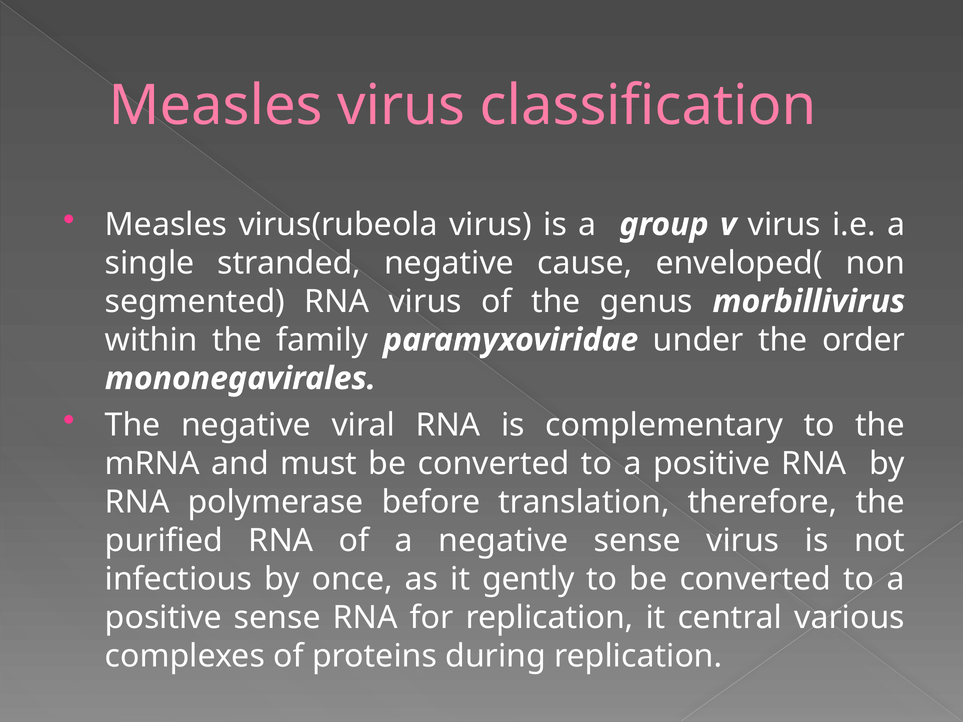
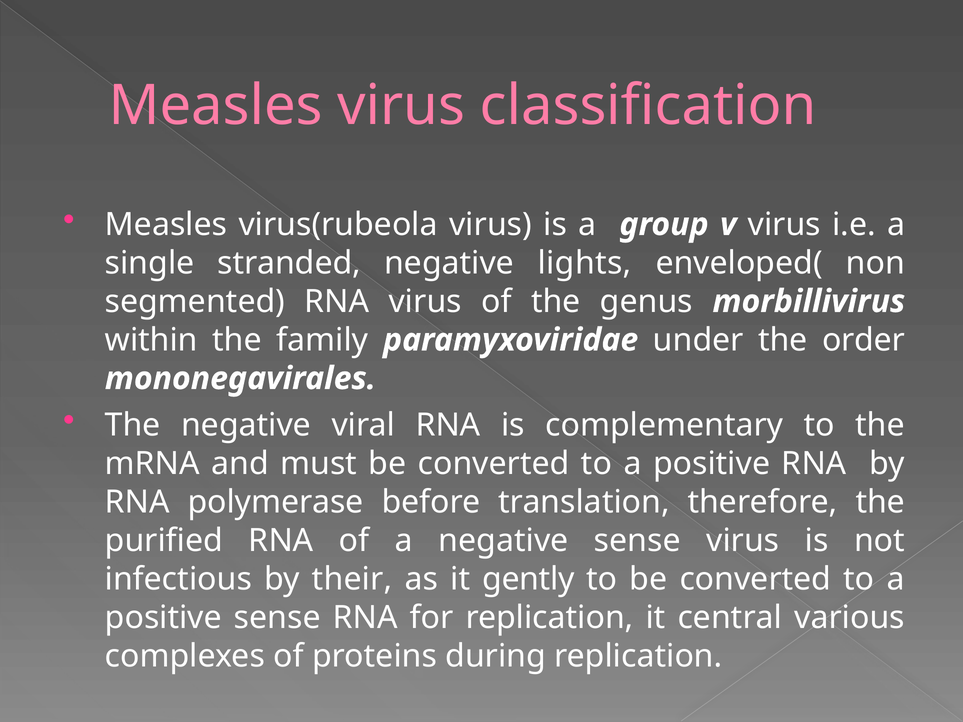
cause: cause -> lights
once: once -> their
